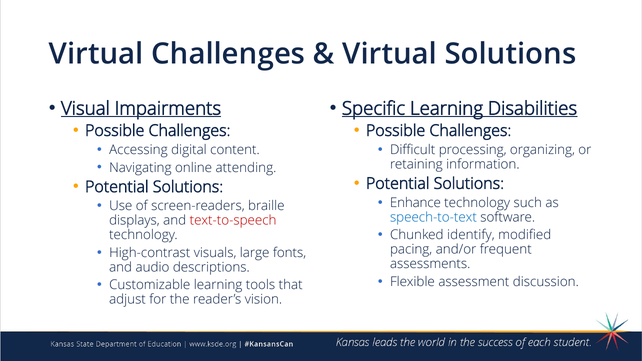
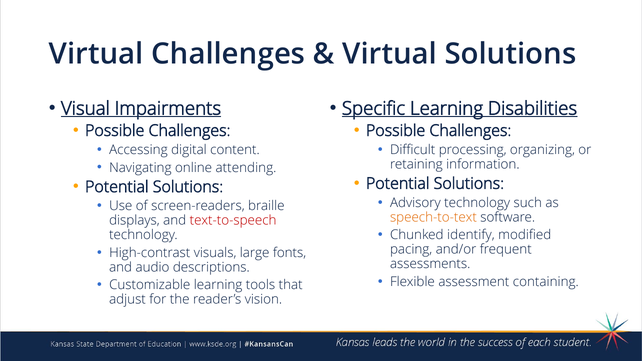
Enhance: Enhance -> Advisory
speech-to-text colour: blue -> orange
discussion: discussion -> containing
